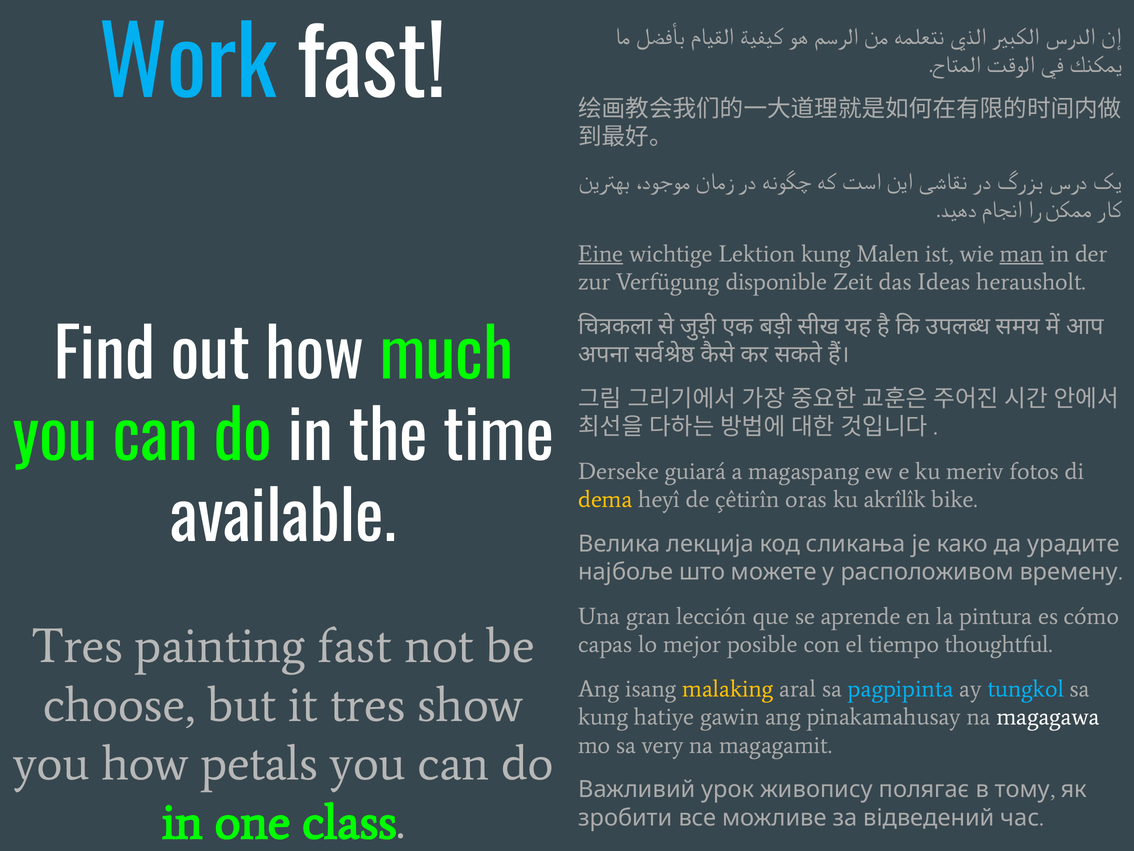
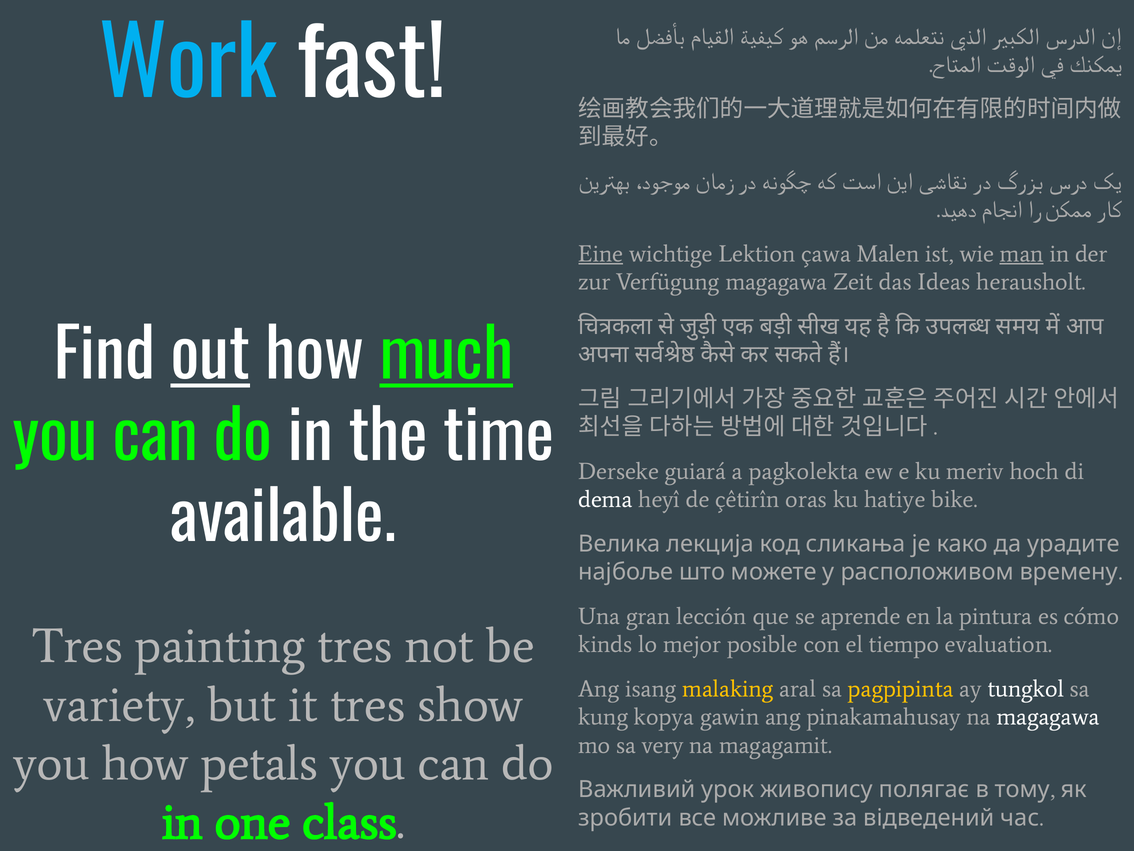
Lektion kung: kung -> çawa
Verfügung disponible: disponible -> magagawa
out underline: none -> present
much underline: none -> present
magaspang: magaspang -> pagkolekta
fotos: fotos -> hoch
dema colour: yellow -> white
akrîlîk: akrîlîk -> hatiye
painting fast: fast -> tres
capas: capas -> kinds
thoughtful: thoughtful -> evaluation
pagpipinta colour: light blue -> yellow
tungkol colour: light blue -> white
choose: choose -> variety
hatiye: hatiye -> kopya
